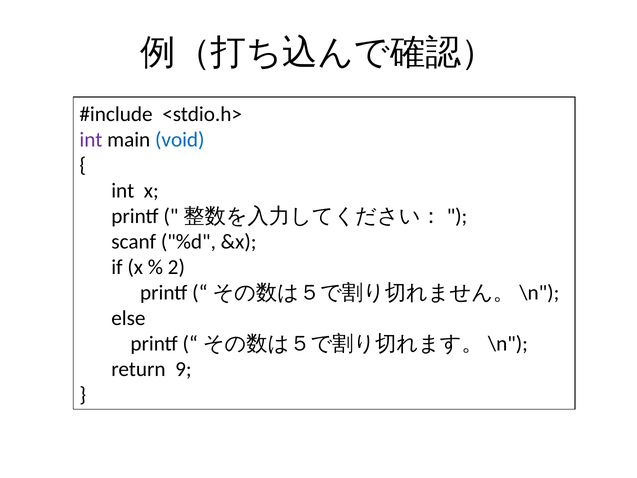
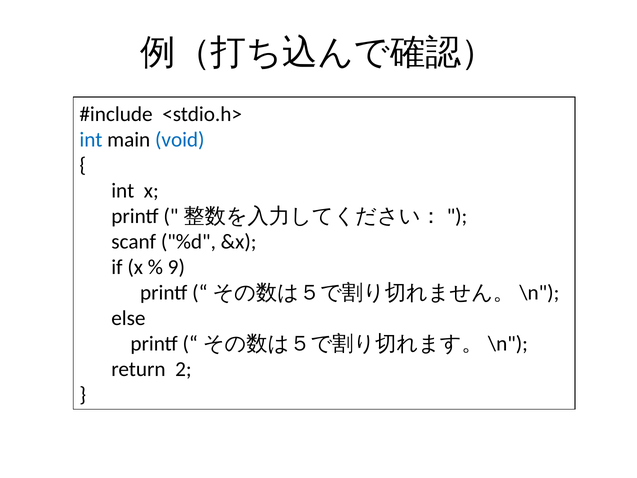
int at (91, 140) colour: purple -> blue
2: 2 -> 9
9: 9 -> 2
